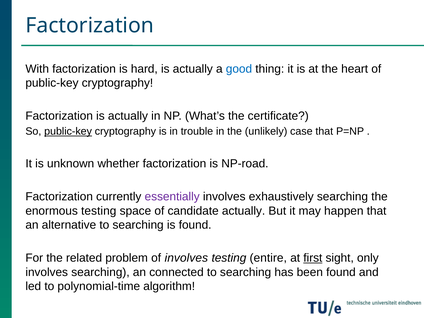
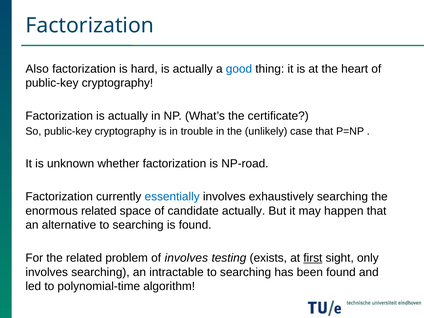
With: With -> Also
public-key at (68, 131) underline: present -> none
essentially colour: purple -> blue
enormous testing: testing -> related
entire: entire -> exists
connected: connected -> intractable
